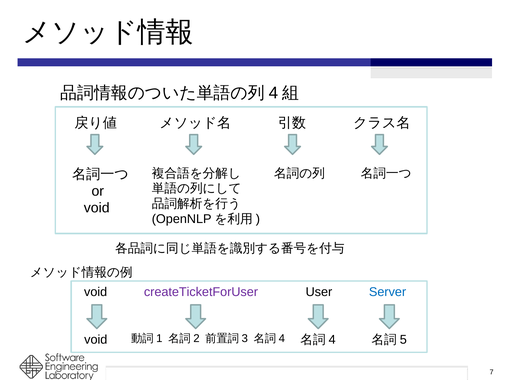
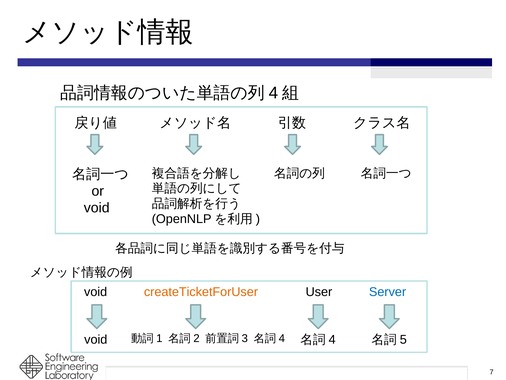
createTicketForUser colour: purple -> orange
